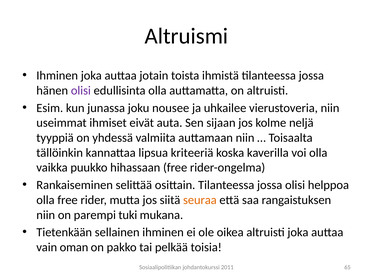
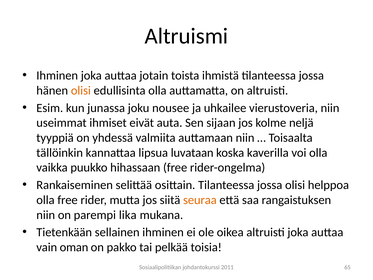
olisi at (81, 90) colour: purple -> orange
kriteeriä: kriteeriä -> luvataan
tuki: tuki -> lika
